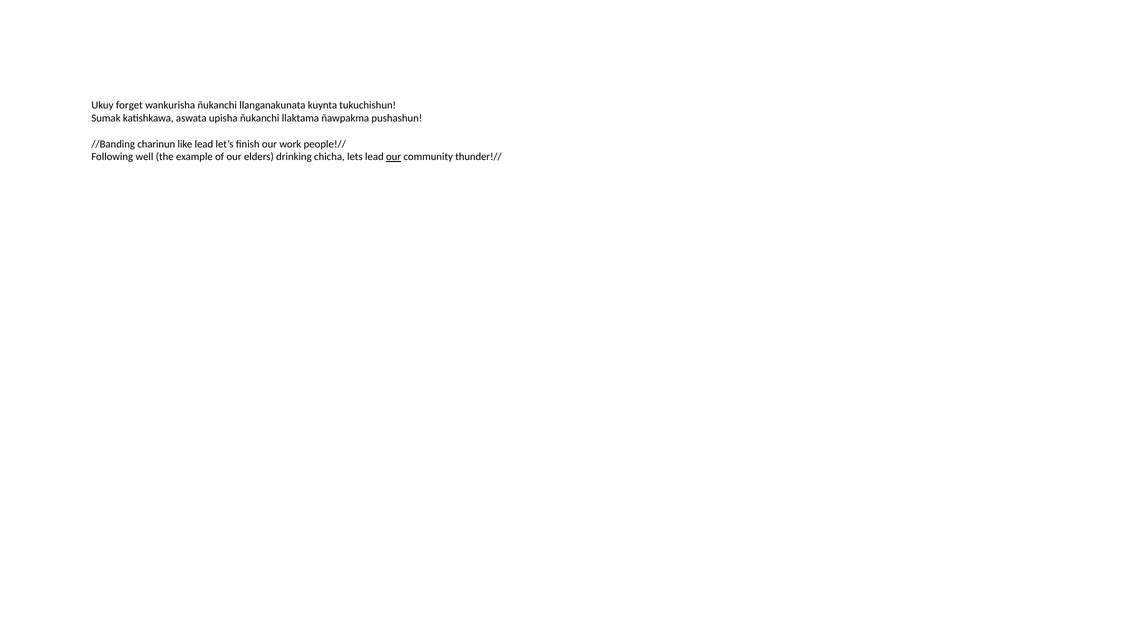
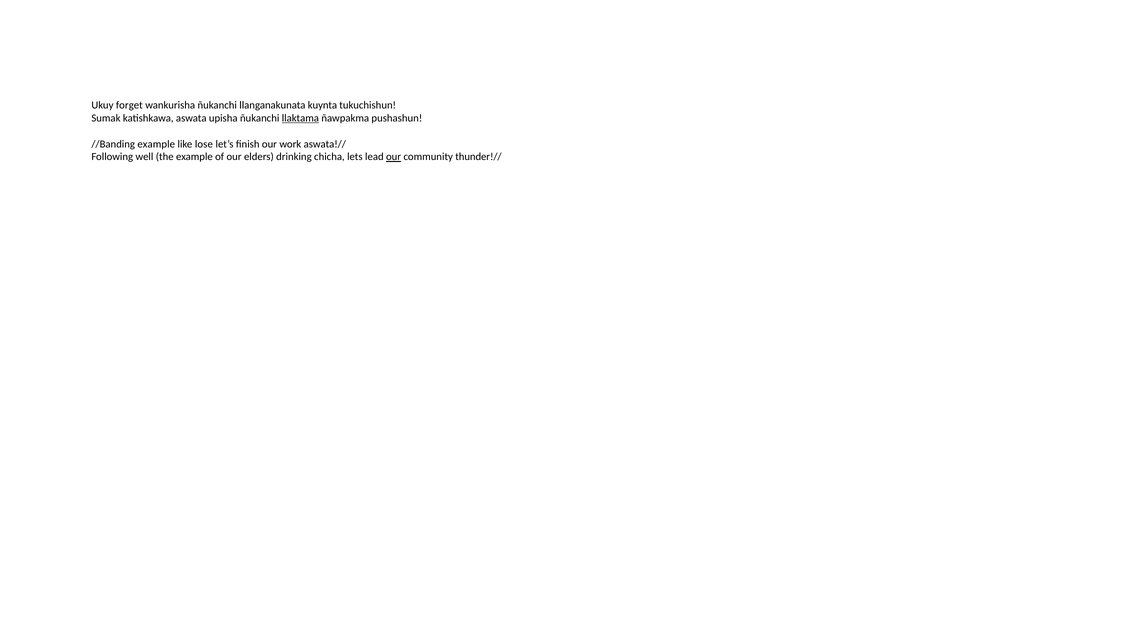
llaktama underline: none -> present
//Banding charinun: charinun -> example
like lead: lead -> lose
people!//: people!// -> aswata!//
